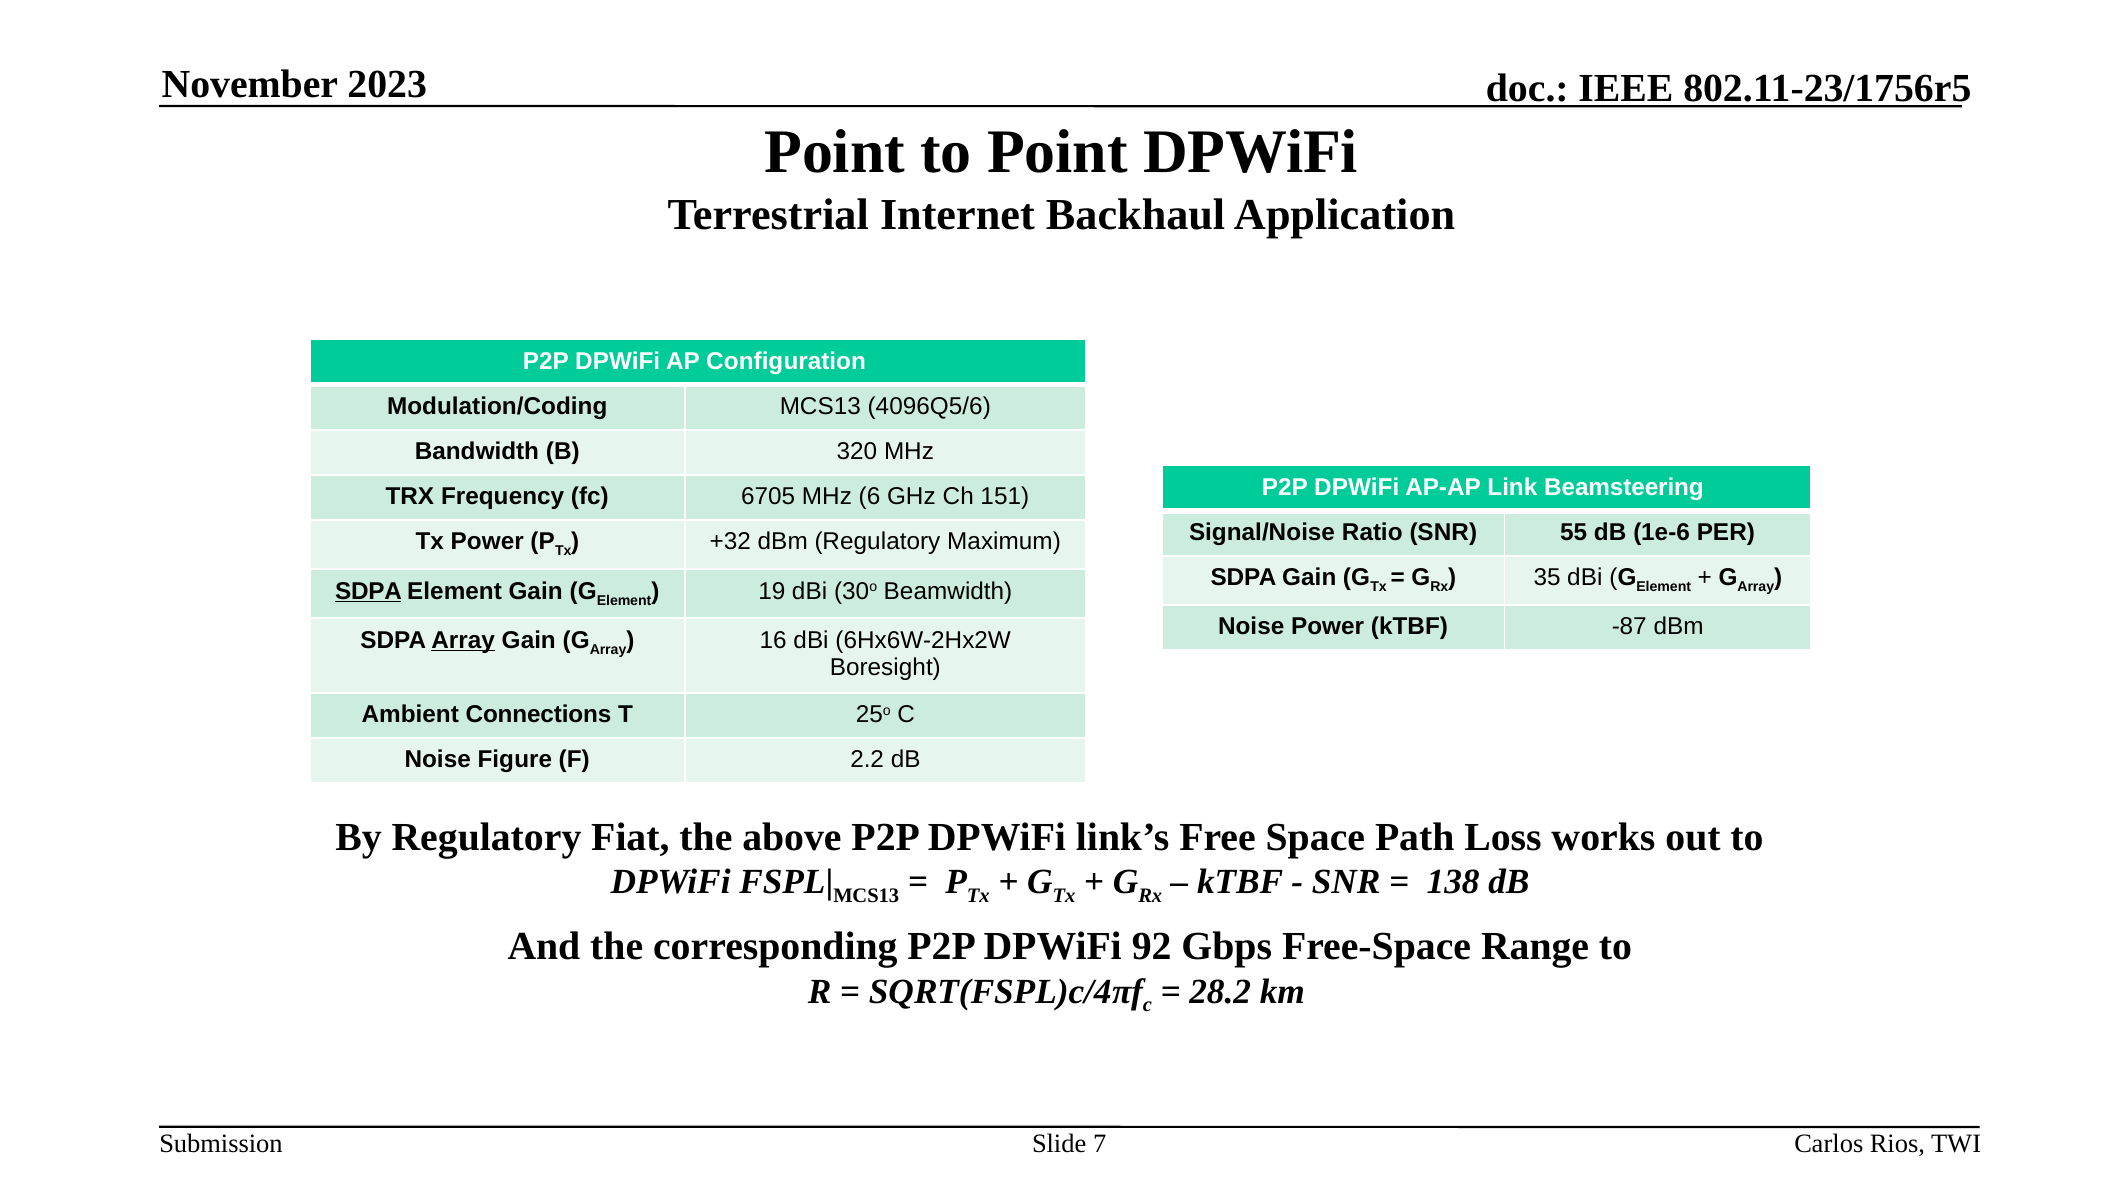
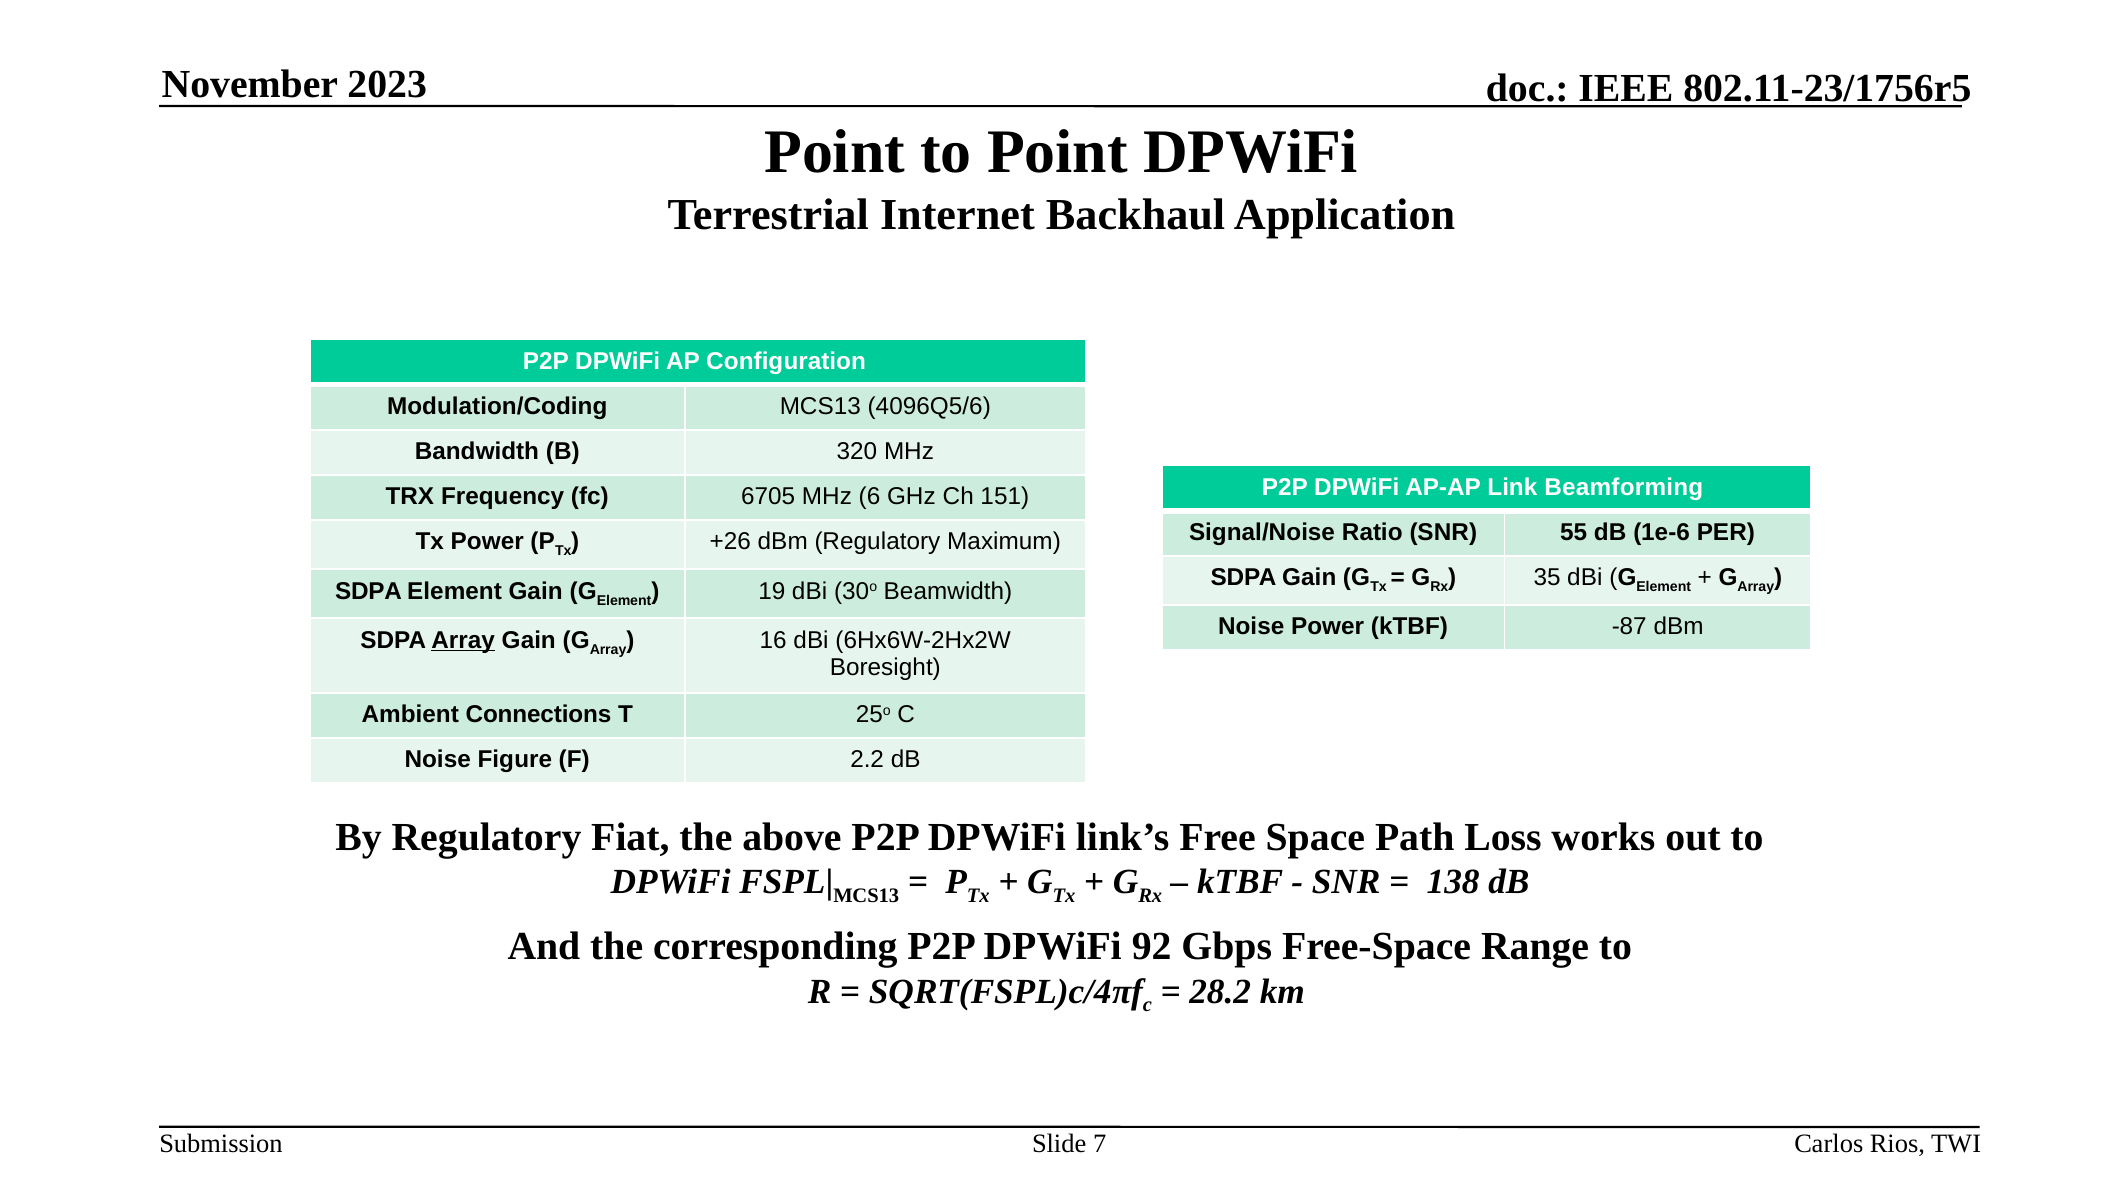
Beamsteering: Beamsteering -> Beamforming
+32: +32 -> +26
SDPA at (368, 591) underline: present -> none
